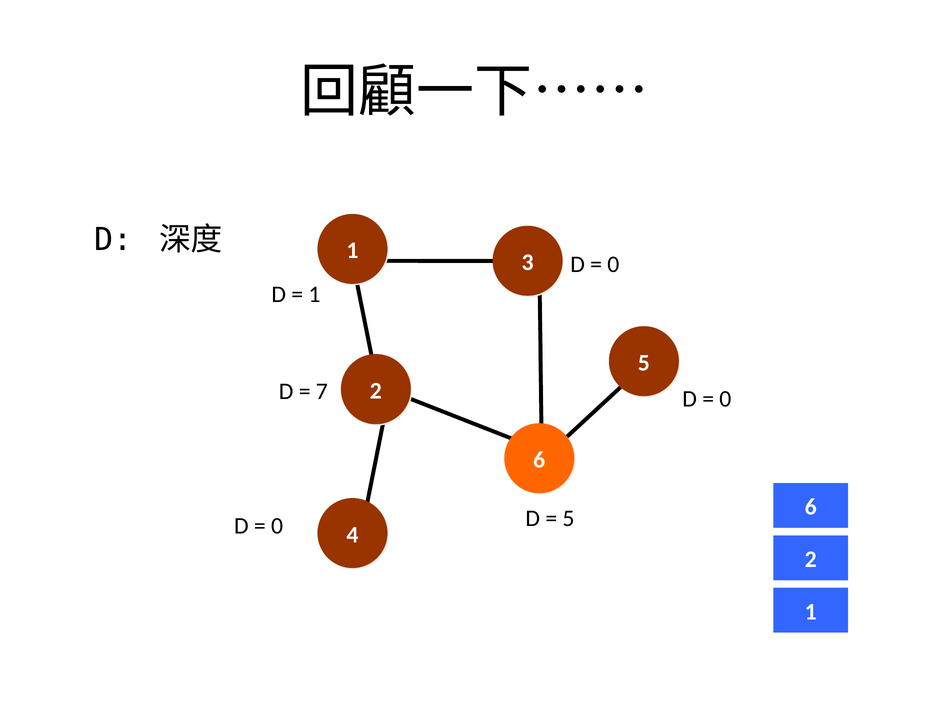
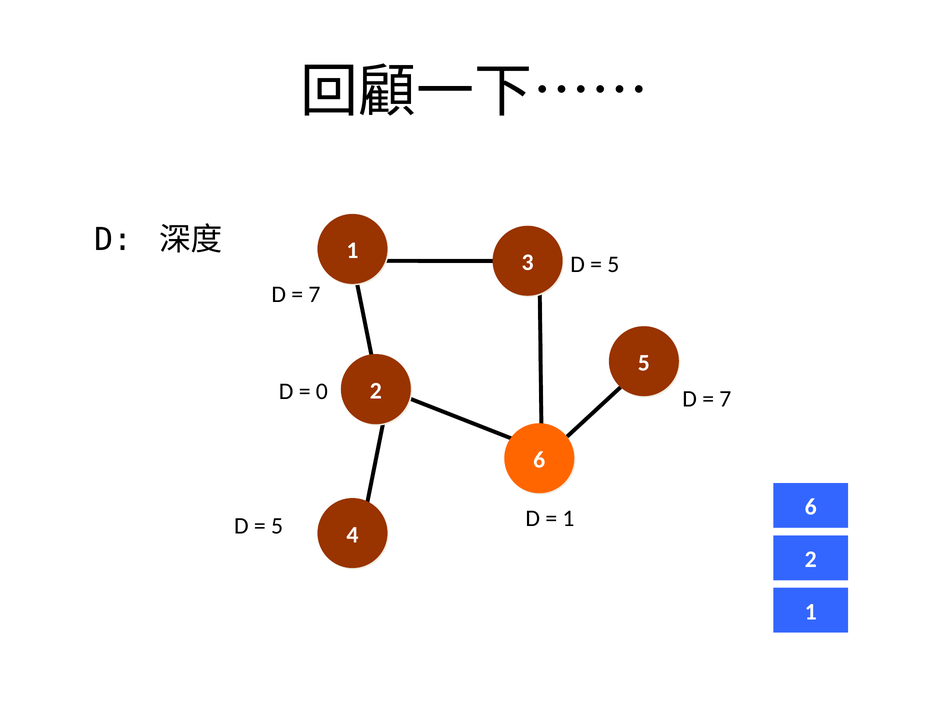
0 at (613, 264): 0 -> 5
1 at (314, 294): 1 -> 7
7: 7 -> 0
0 at (725, 399): 0 -> 7
5 at (568, 518): 5 -> 1
0 at (277, 526): 0 -> 5
